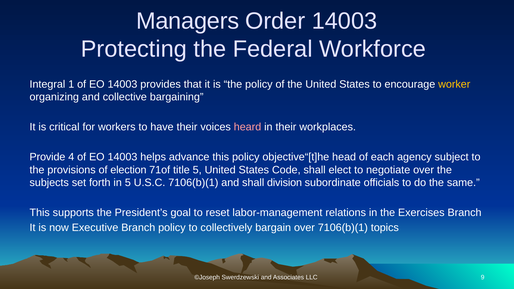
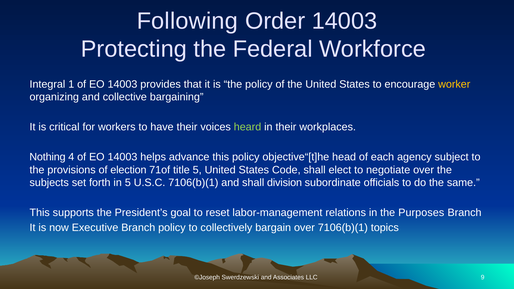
Managers: Managers -> Following
heard colour: pink -> light green
Provide: Provide -> Nothing
Exercises: Exercises -> Purposes
